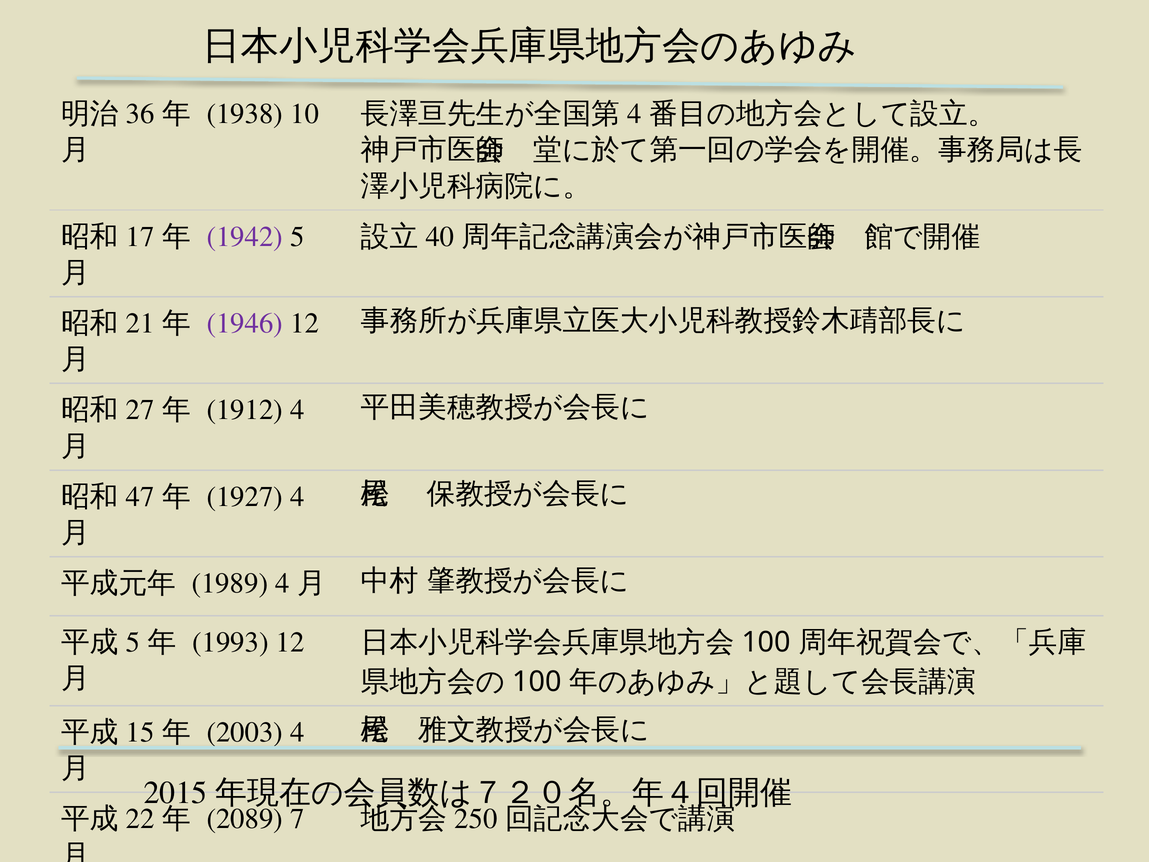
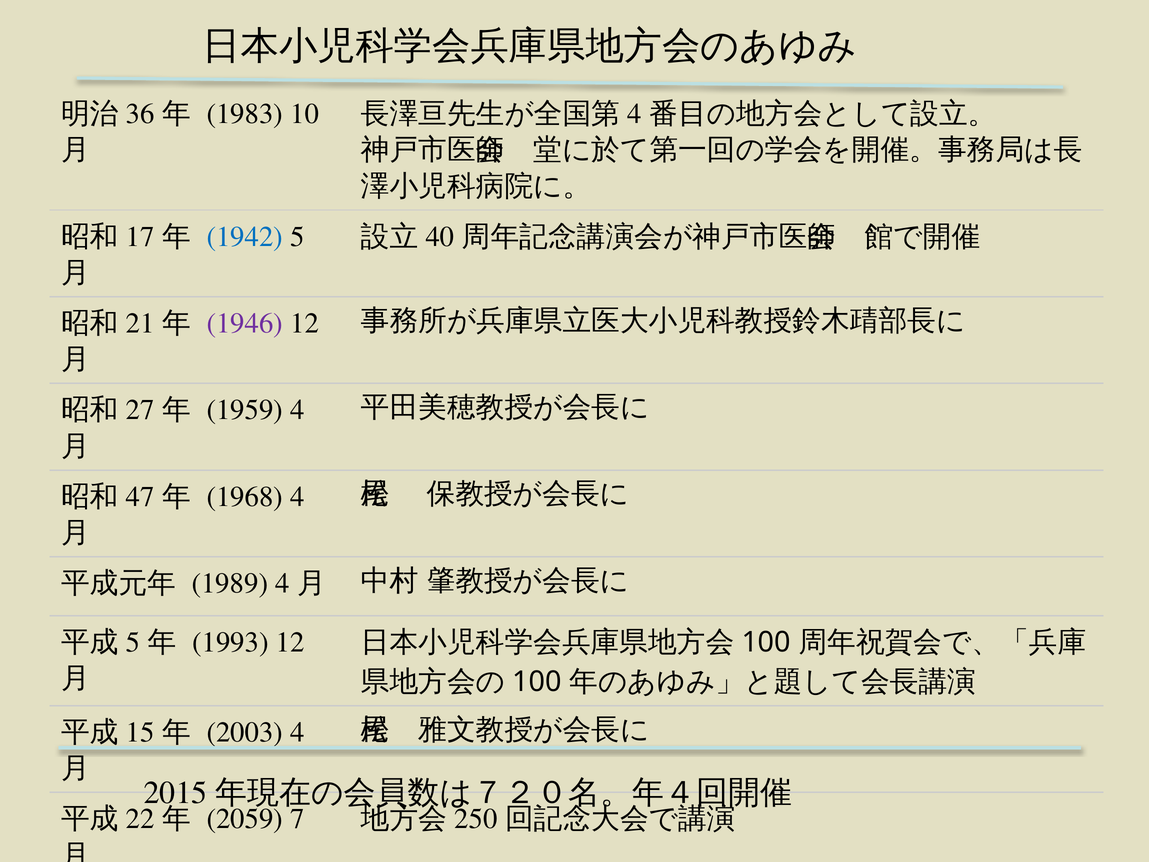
1938: 1938 -> 1983
1942 colour: purple -> blue
1912: 1912 -> 1959
1927: 1927 -> 1968
2089: 2089 -> 2059
